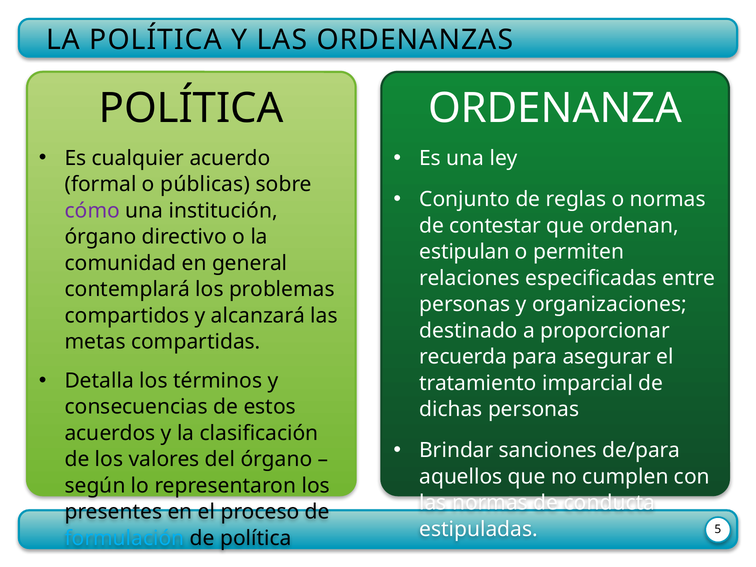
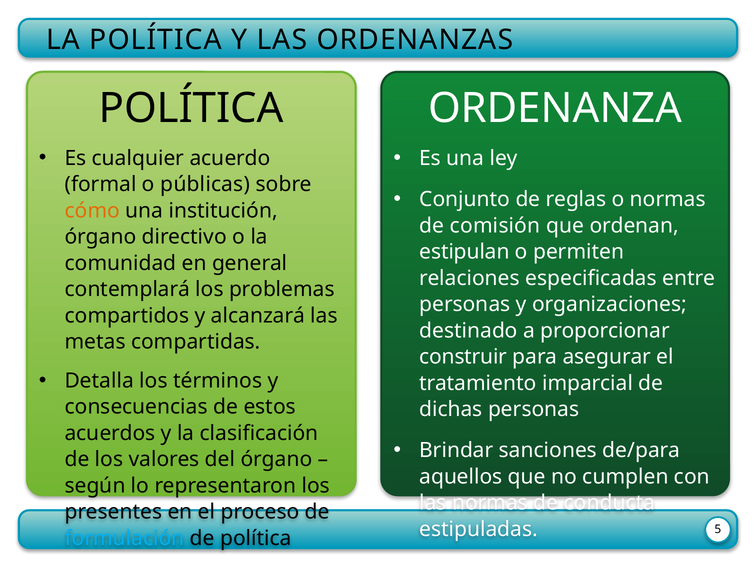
cómo colour: purple -> orange
contestar: contestar -> comisión
recuerda: recuerda -> construir
